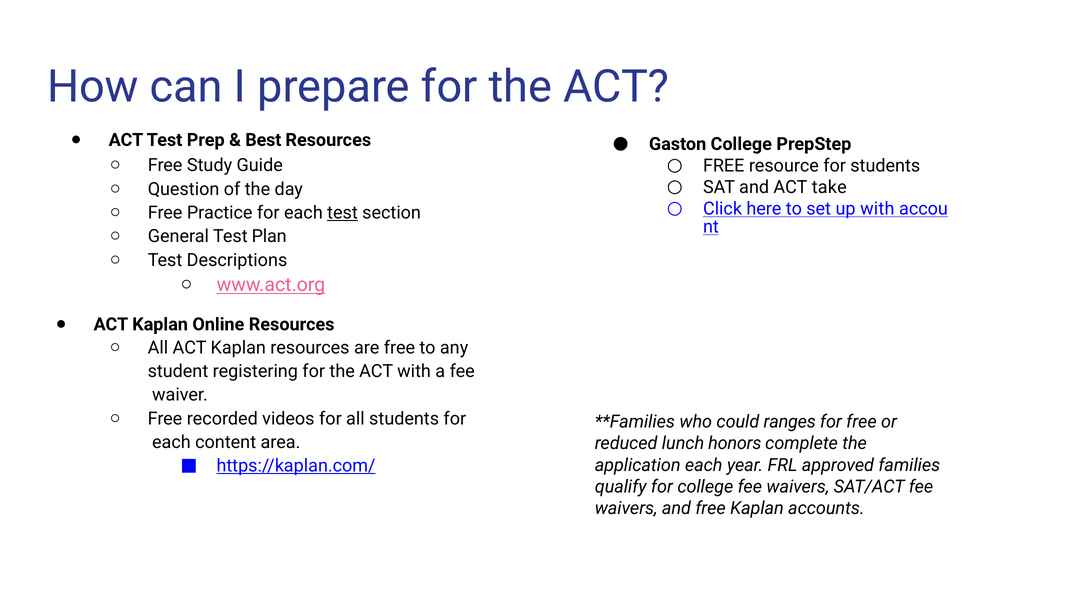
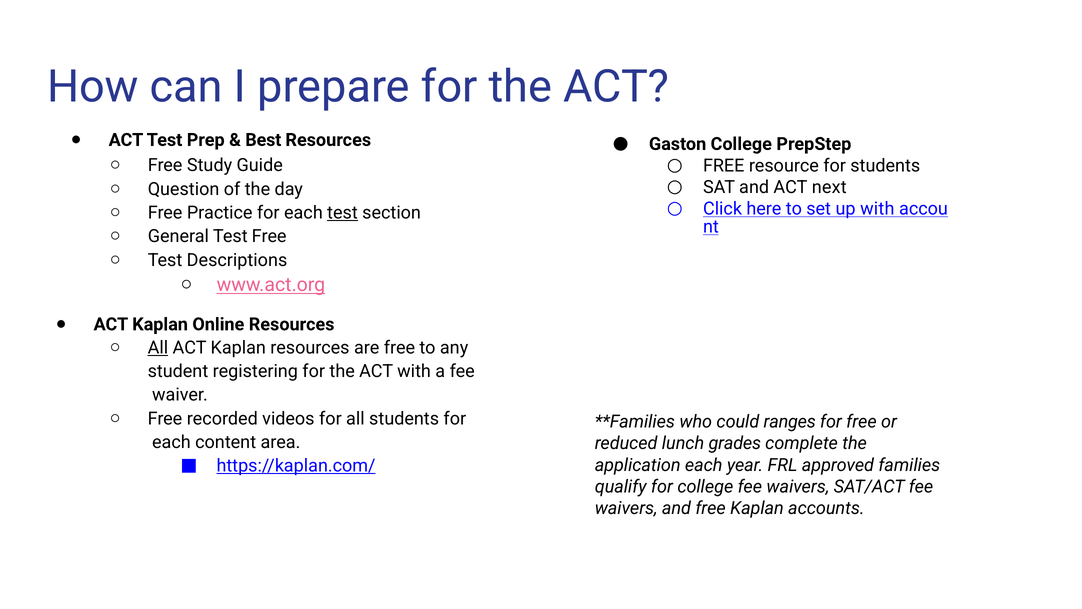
take: take -> next
Test Plan: Plan -> Free
All at (158, 348) underline: none -> present
honors: honors -> grades
